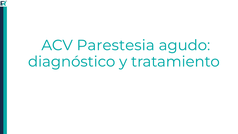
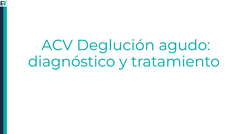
Parestesia: Parestesia -> Deglución
